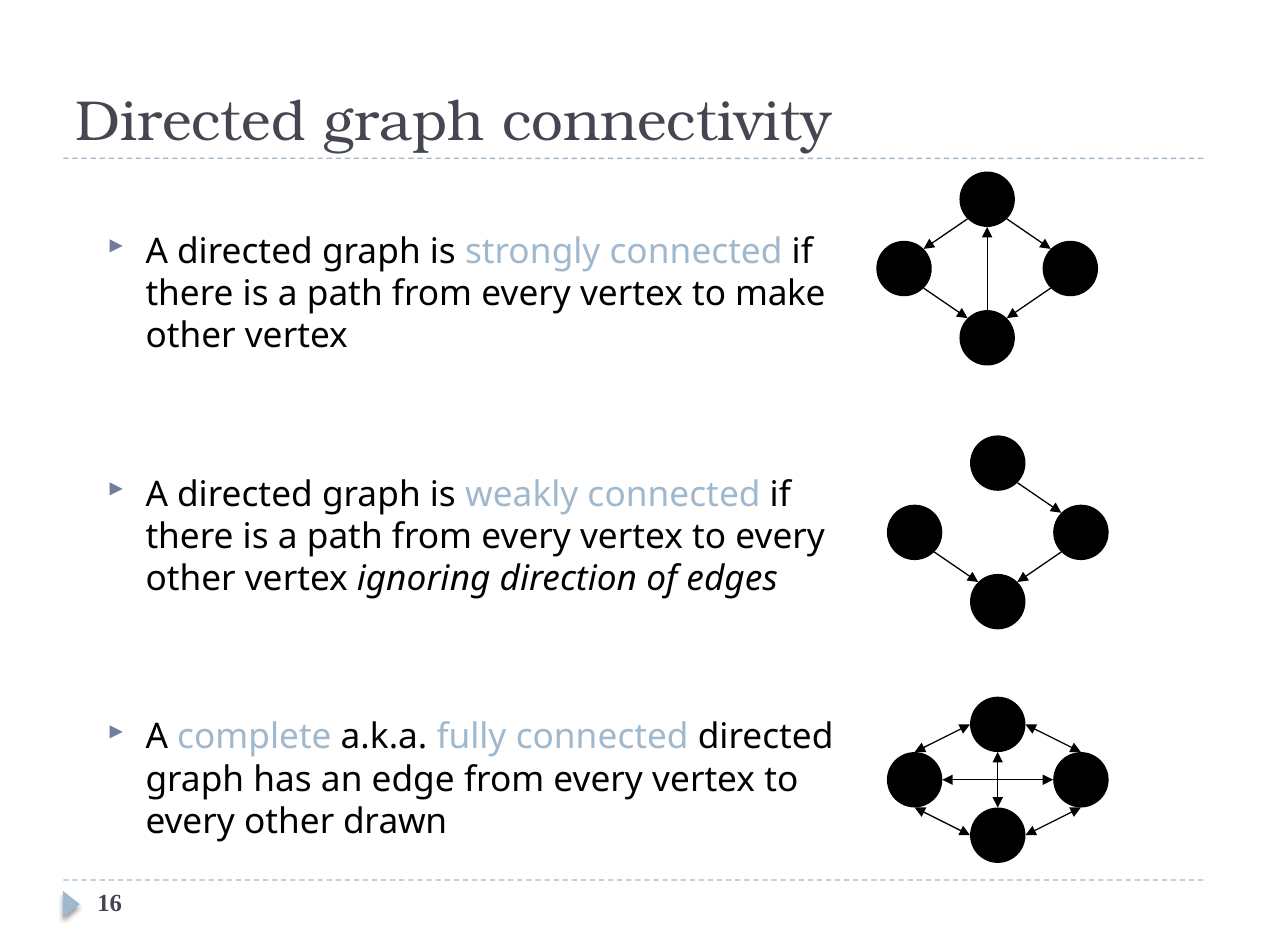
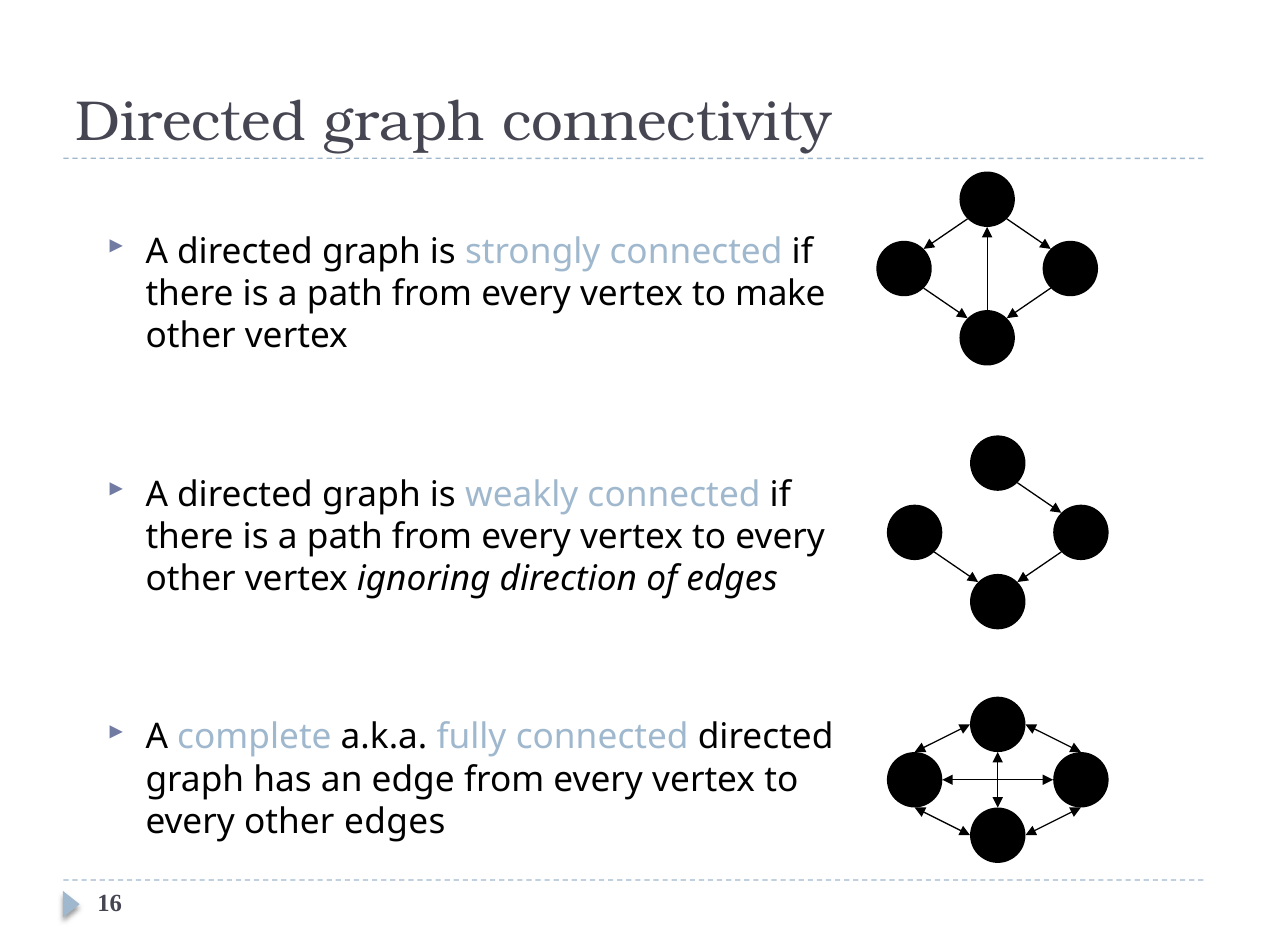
other drawn: drawn -> edges
